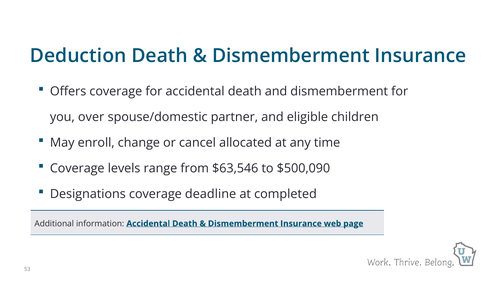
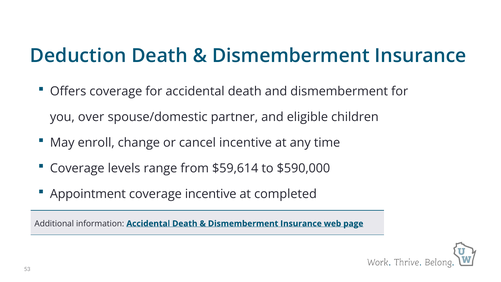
cancel allocated: allocated -> incentive
$63,546: $63,546 -> $59,614
$500,090: $500,090 -> $590,000
Designations: Designations -> Appointment
coverage deadline: deadline -> incentive
